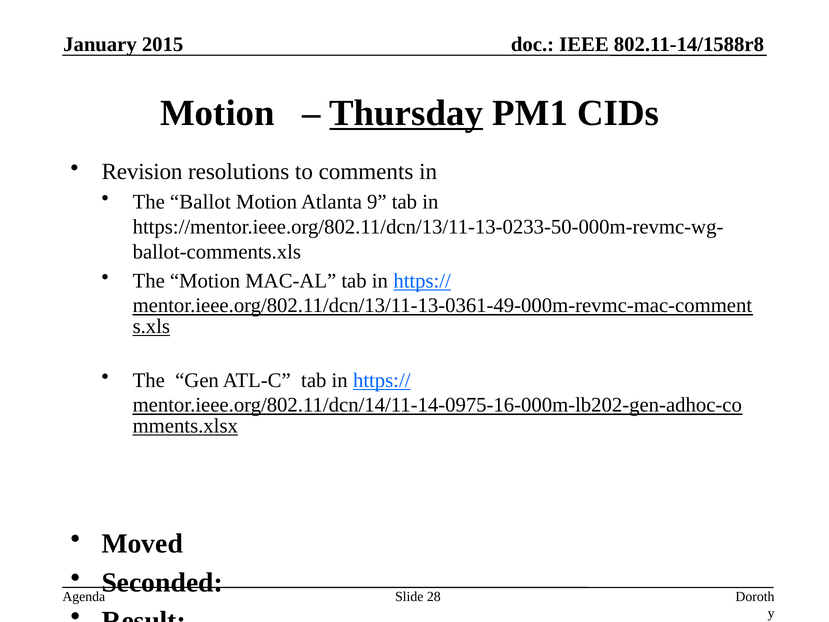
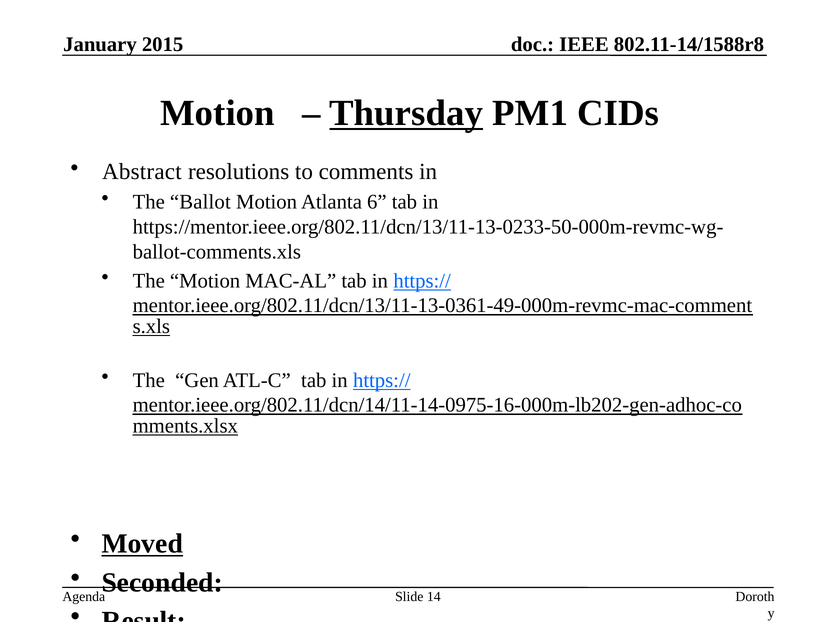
Revision: Revision -> Abstract
9: 9 -> 6
Moved underline: none -> present
28: 28 -> 14
